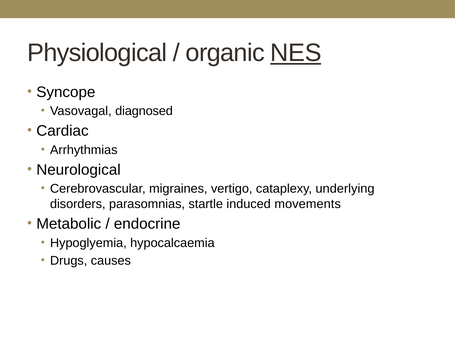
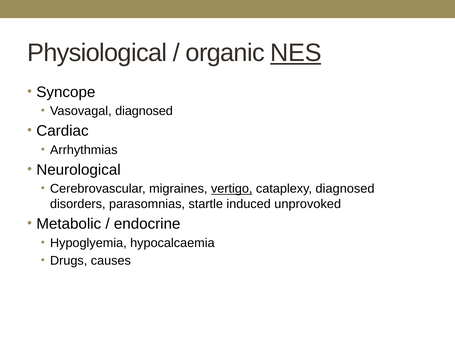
vertigo underline: none -> present
cataplexy underlying: underlying -> diagnosed
movements: movements -> unprovoked
